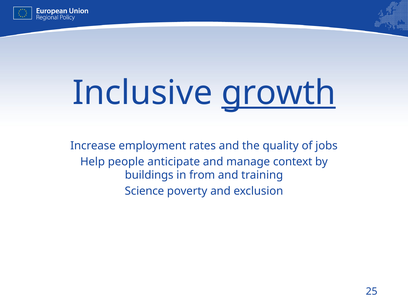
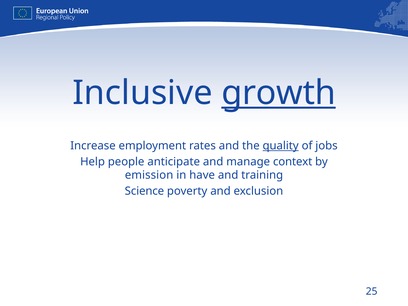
quality underline: none -> present
buildings: buildings -> emission
from: from -> have
